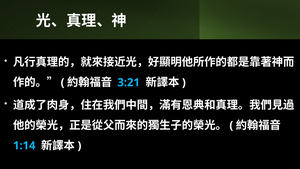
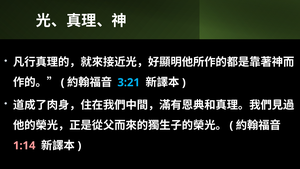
1:14 colour: light blue -> pink
